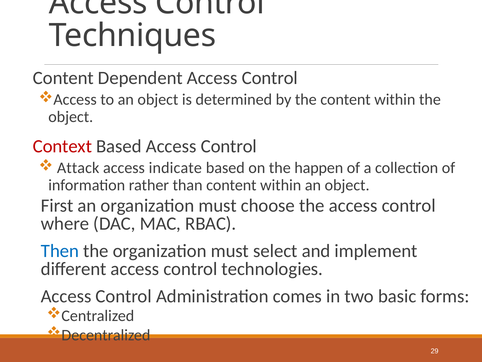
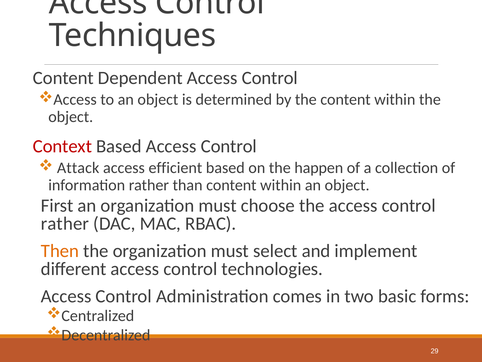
indicate: indicate -> efficient
where at (65, 223): where -> rather
Then colour: blue -> orange
